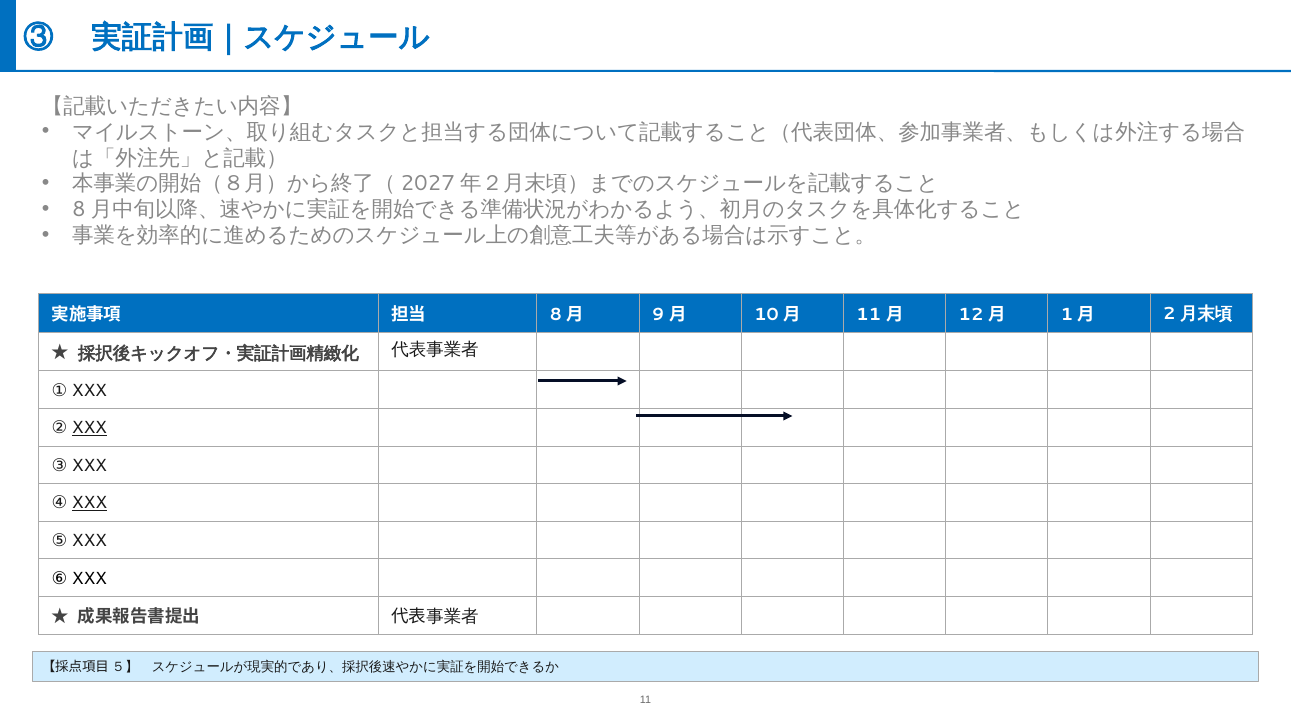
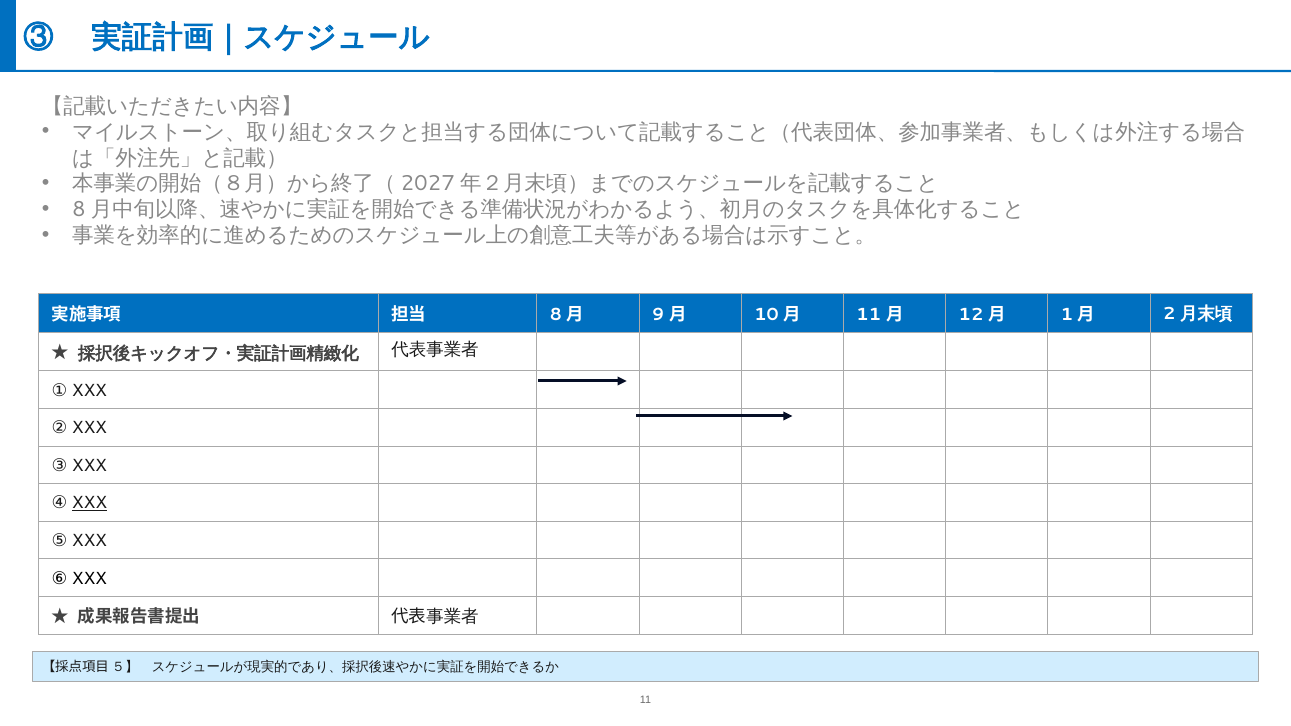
XXX at (89, 428) underline: present -> none
